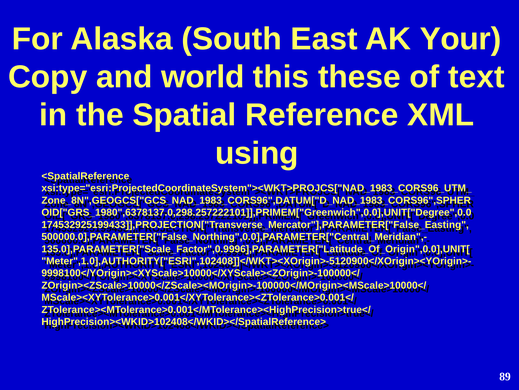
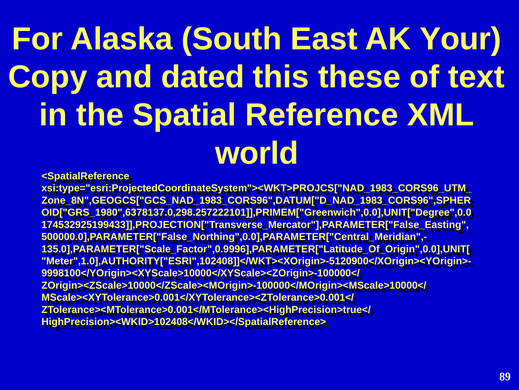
world: world -> dated
using: using -> world
